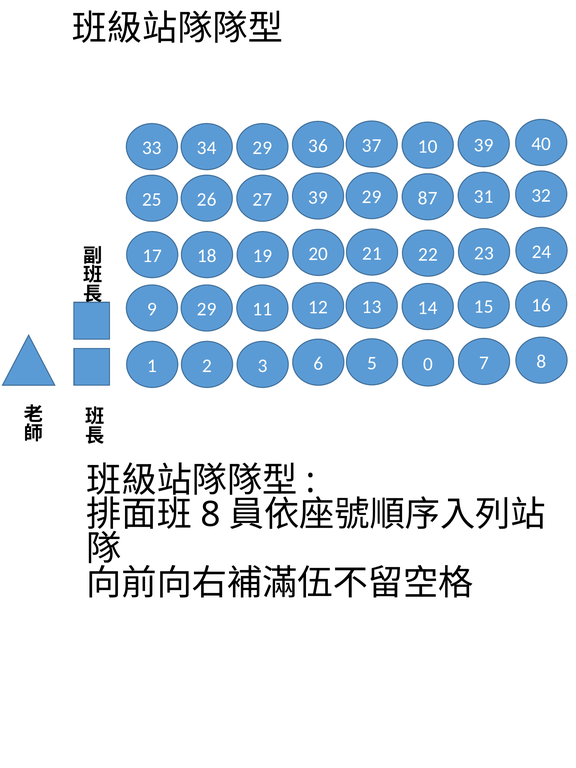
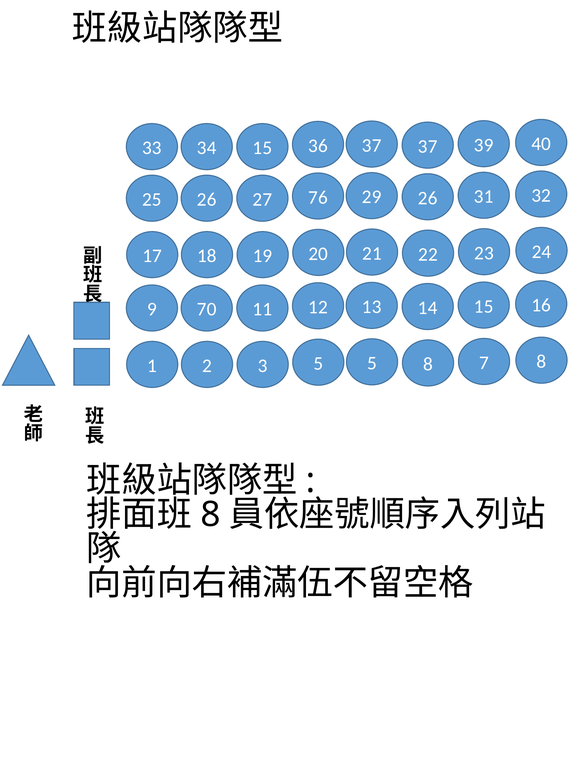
34 29: 29 -> 15
37 10: 10 -> 37
27 39: 39 -> 76
29 87: 87 -> 26
9 29: 29 -> 70
3 6: 6 -> 5
5 0: 0 -> 8
